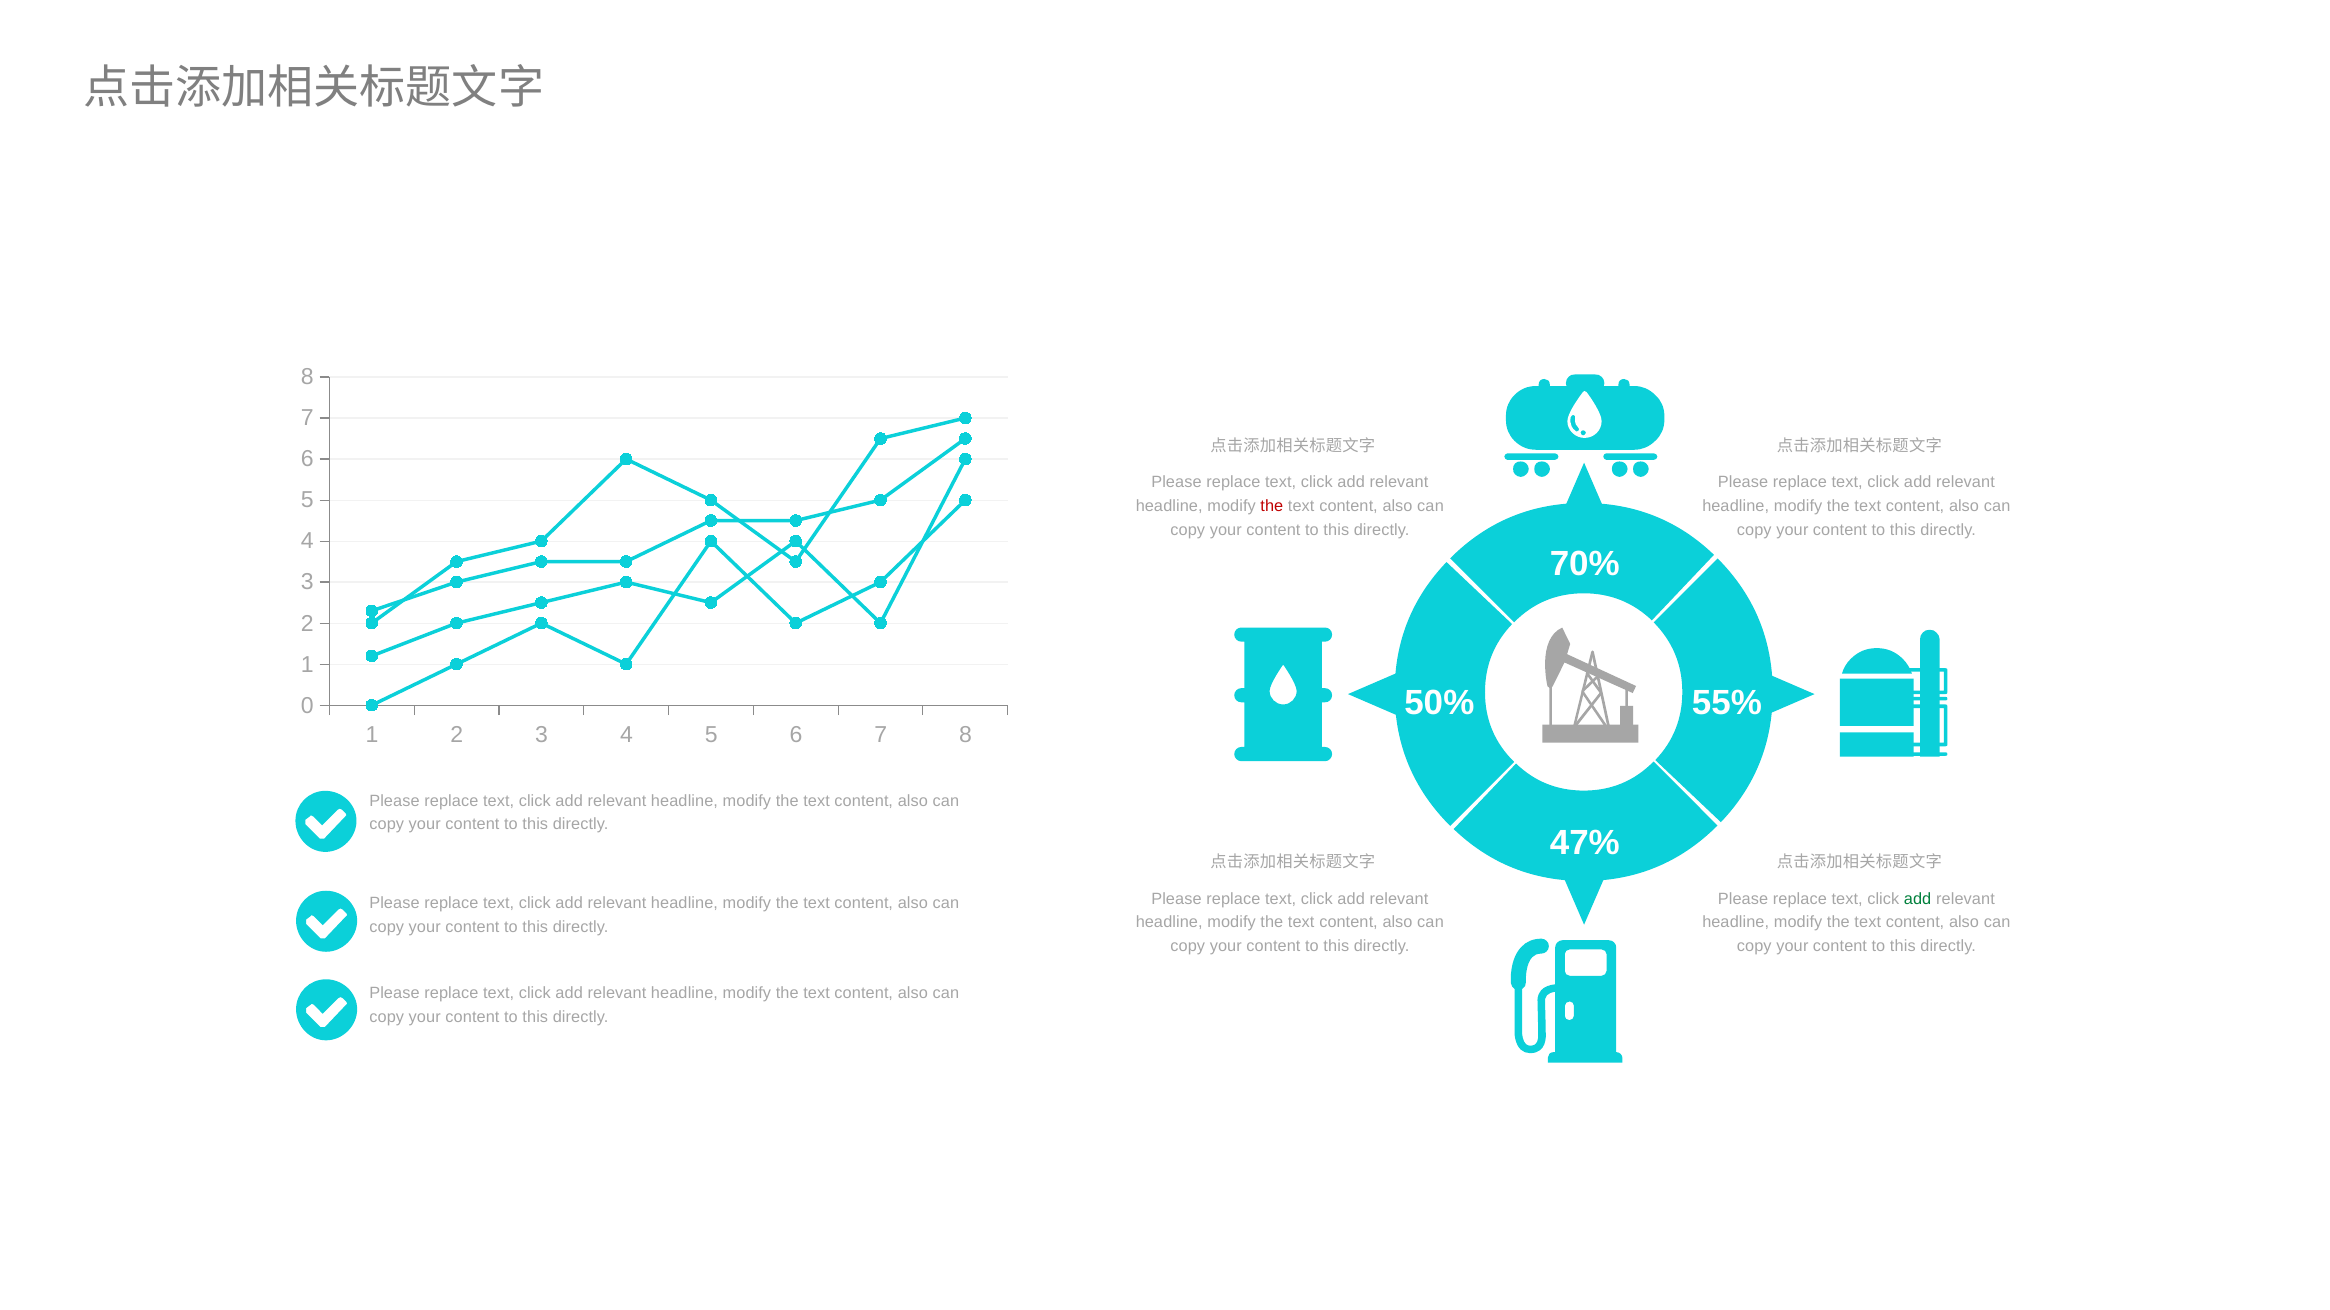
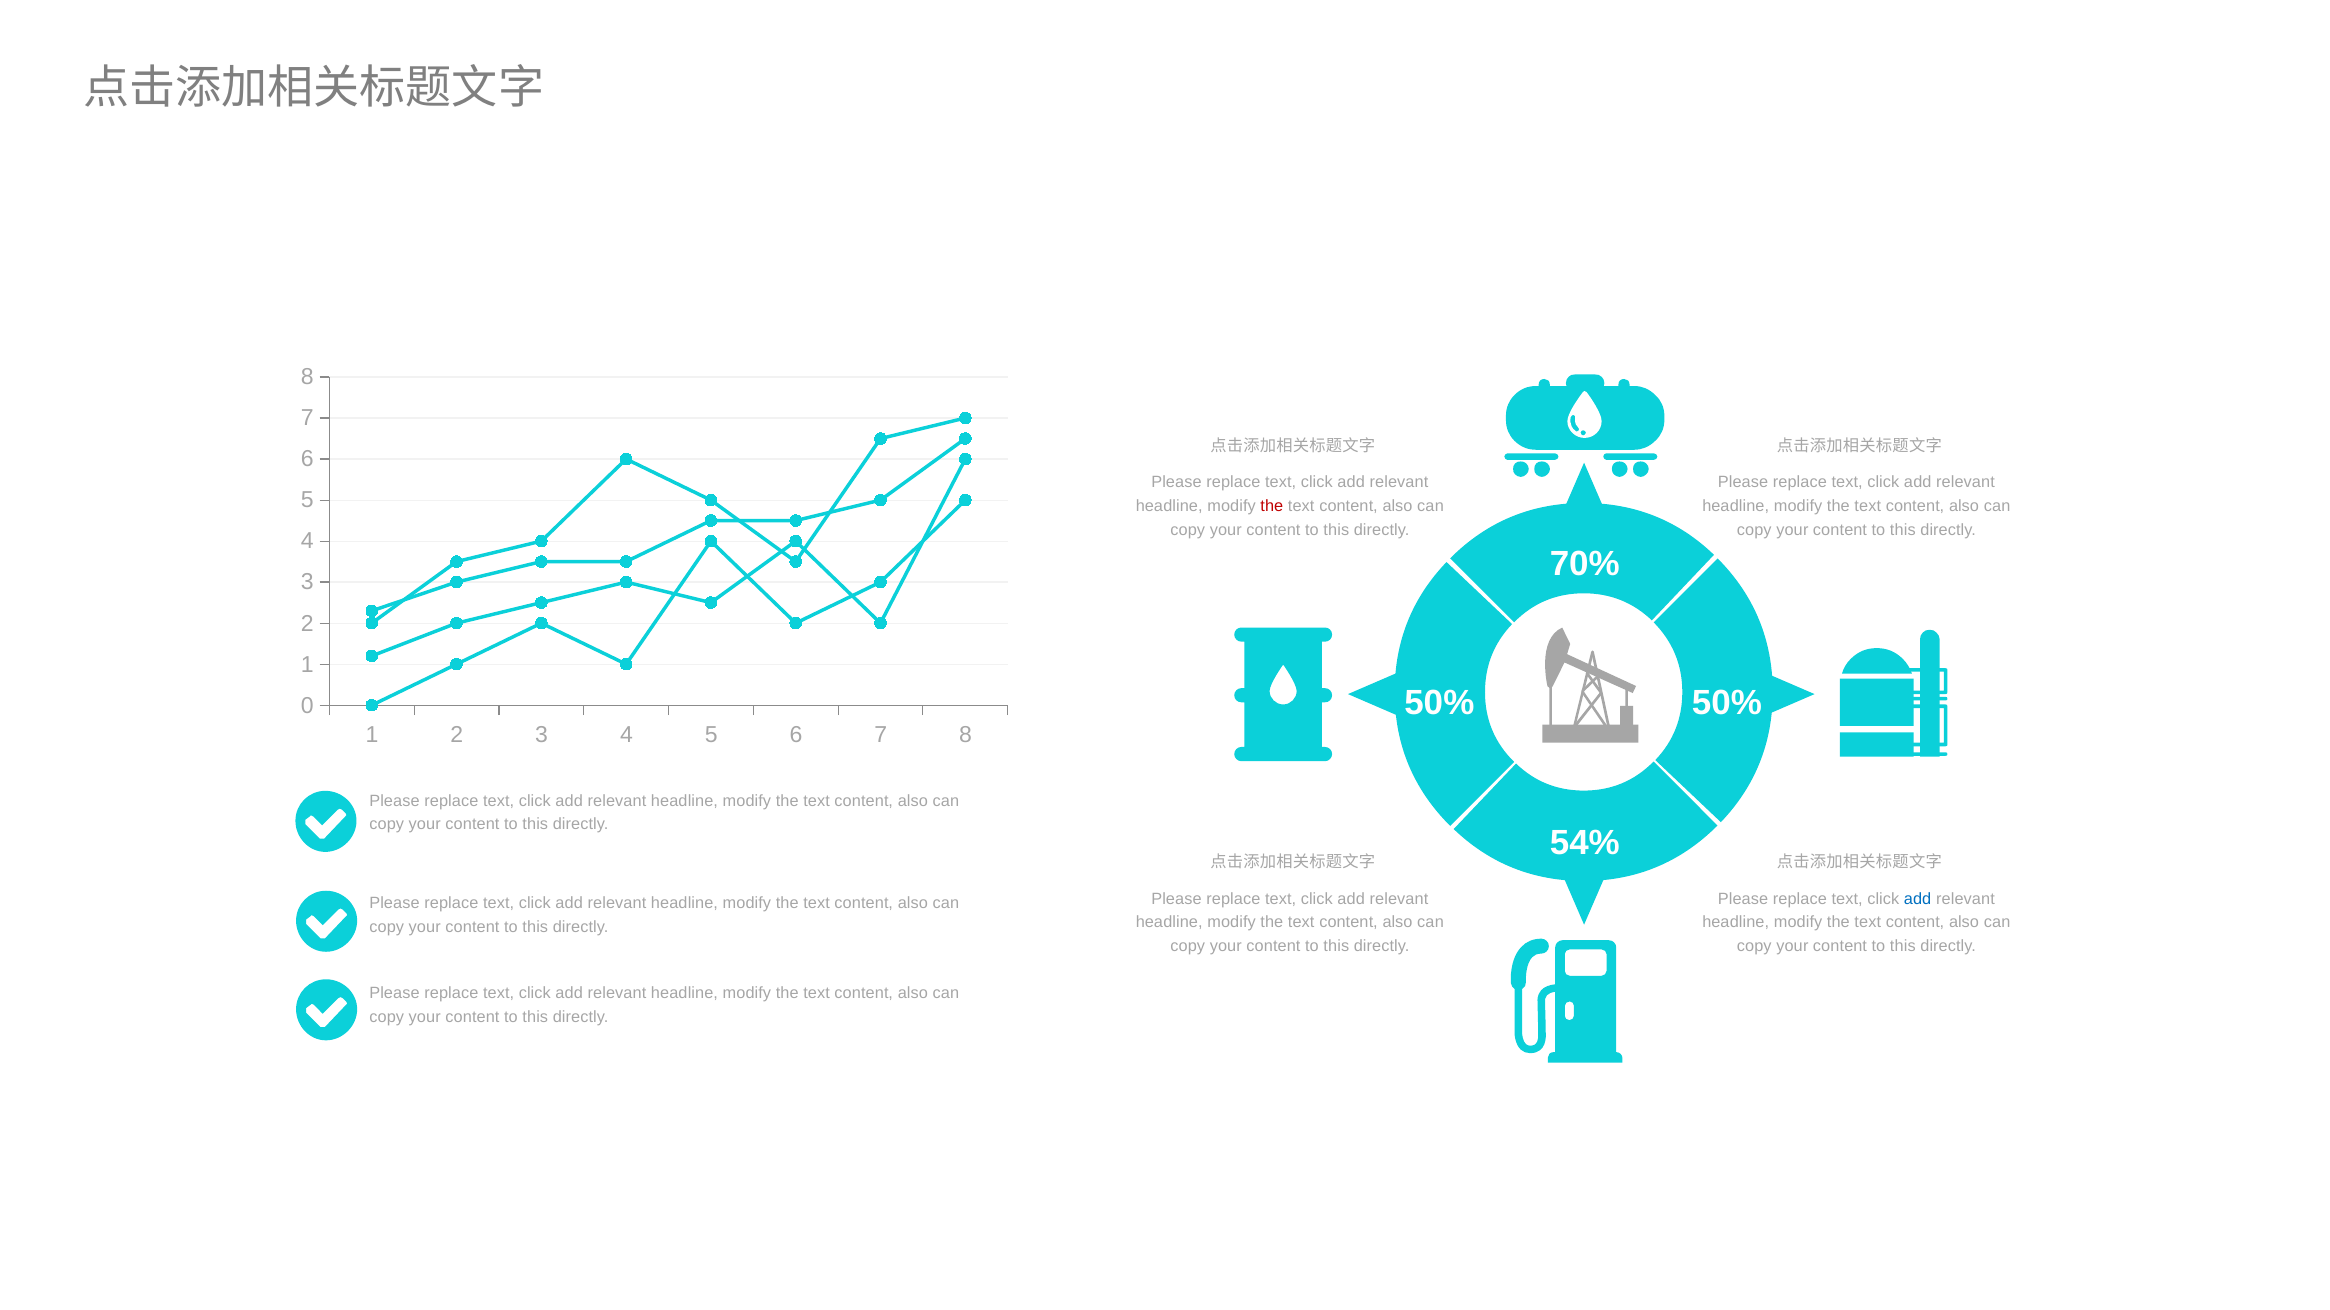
50% 55%: 55% -> 50%
47%: 47% -> 54%
add at (1918, 899) colour: green -> blue
